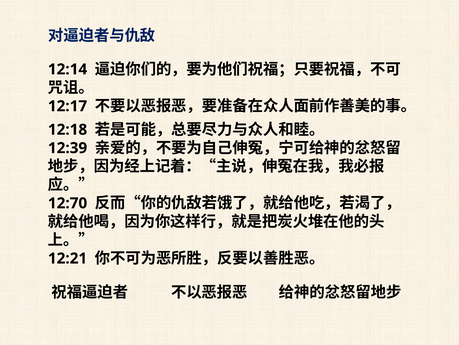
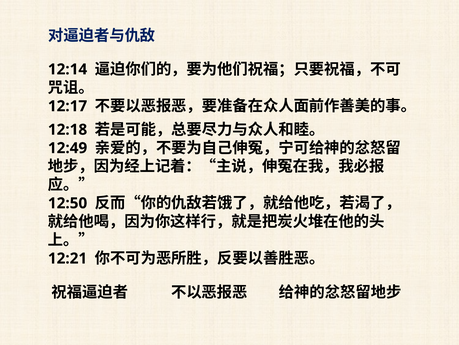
12:39: 12:39 -> 12:49
12:70: 12:70 -> 12:50
